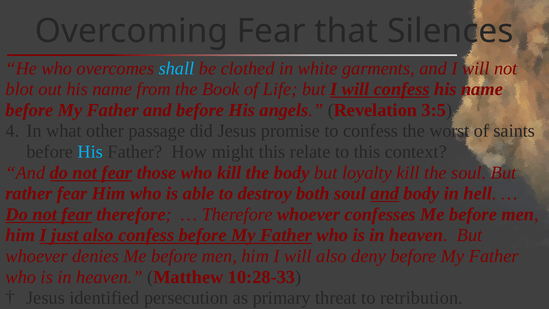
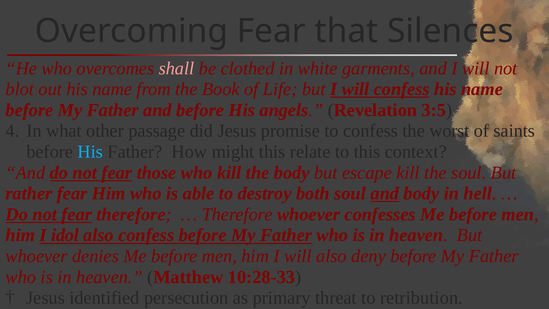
shall colour: light blue -> pink
loyalty: loyalty -> escape
just: just -> idol
